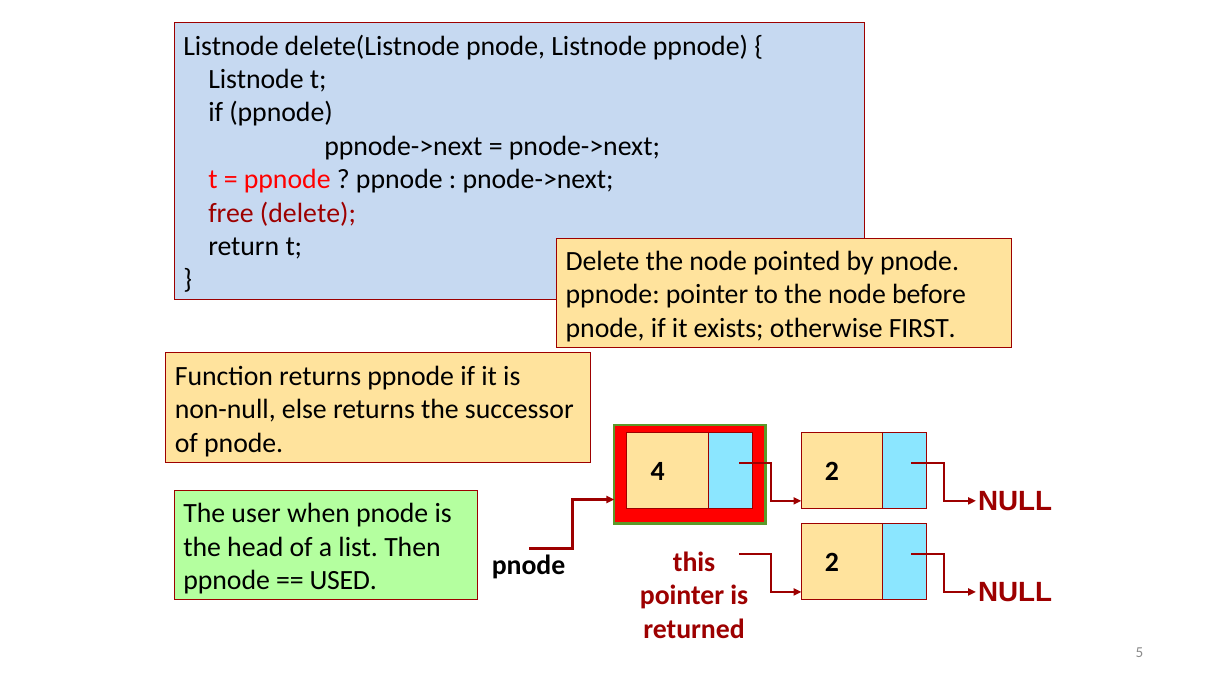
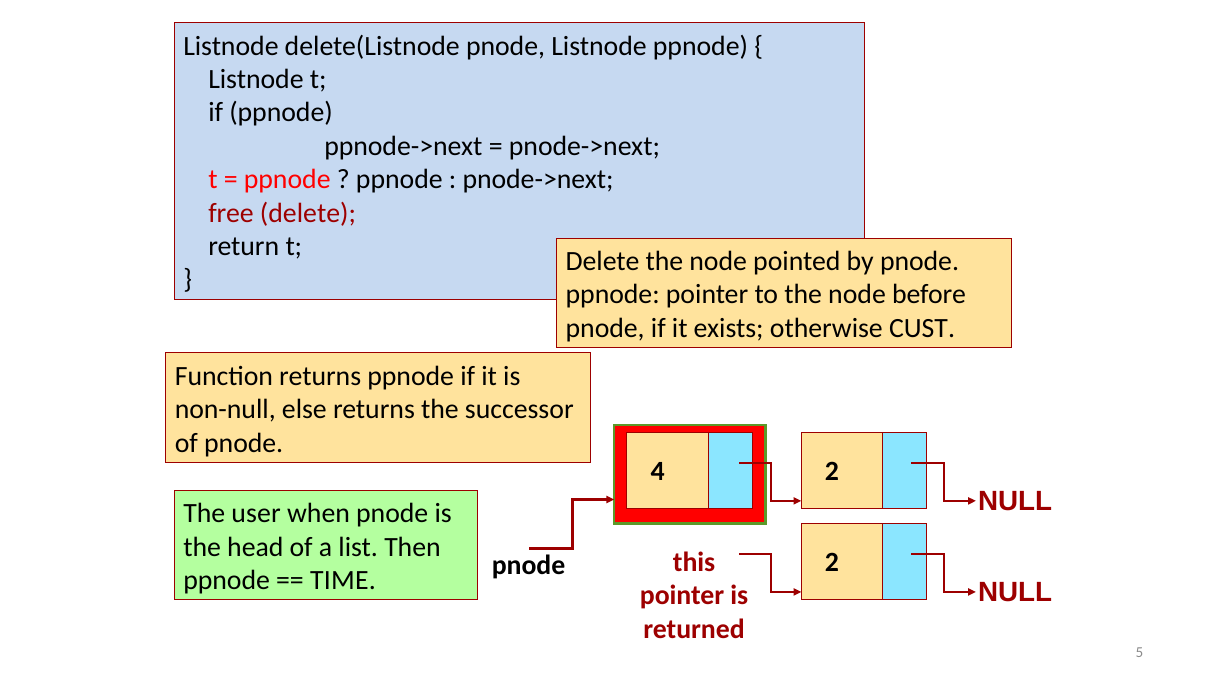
FIRST: FIRST -> CUST
USED: USED -> TIME
